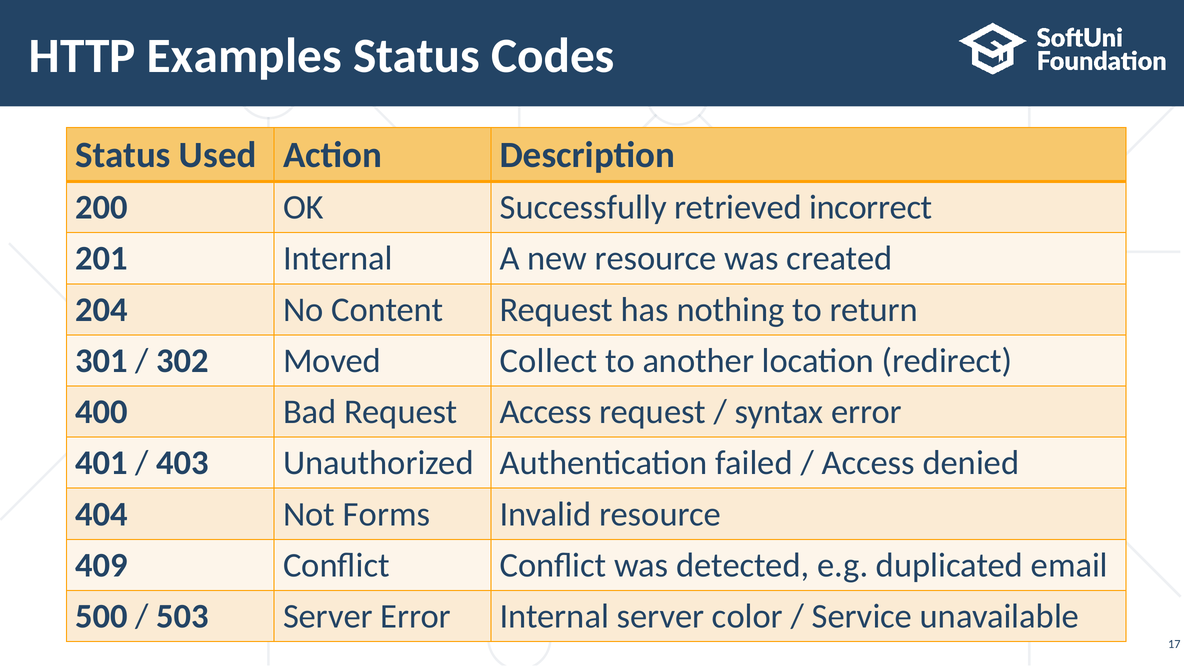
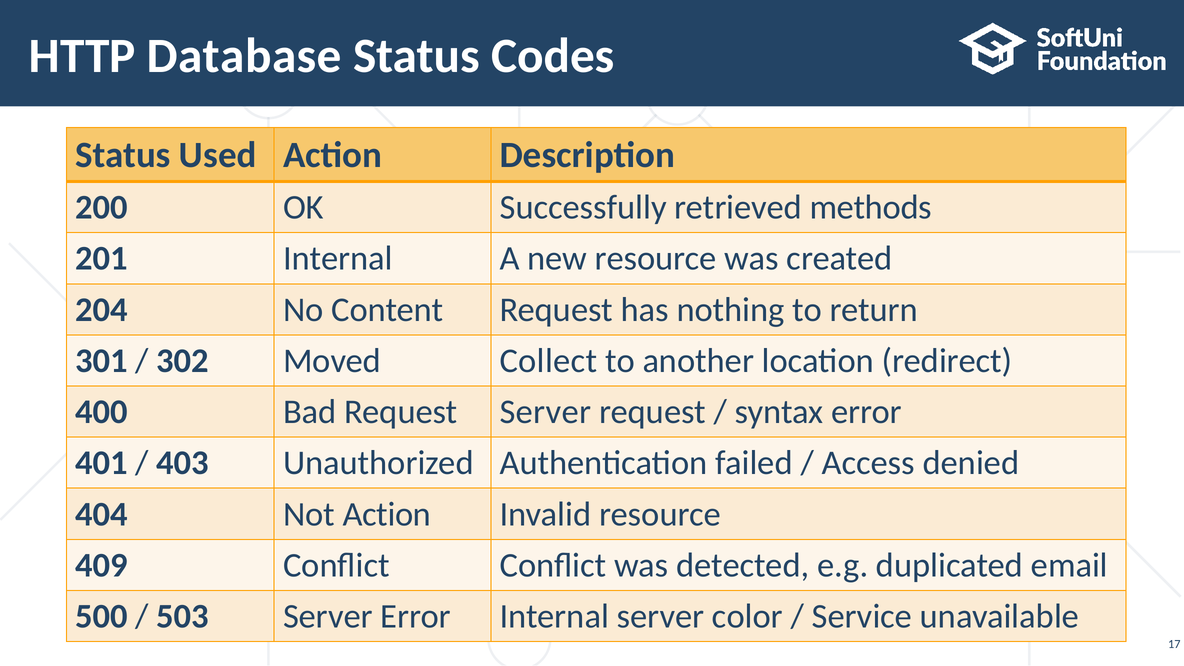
Examples: Examples -> Database
incorrect: incorrect -> methods
Request Access: Access -> Server
Not Forms: Forms -> Action
